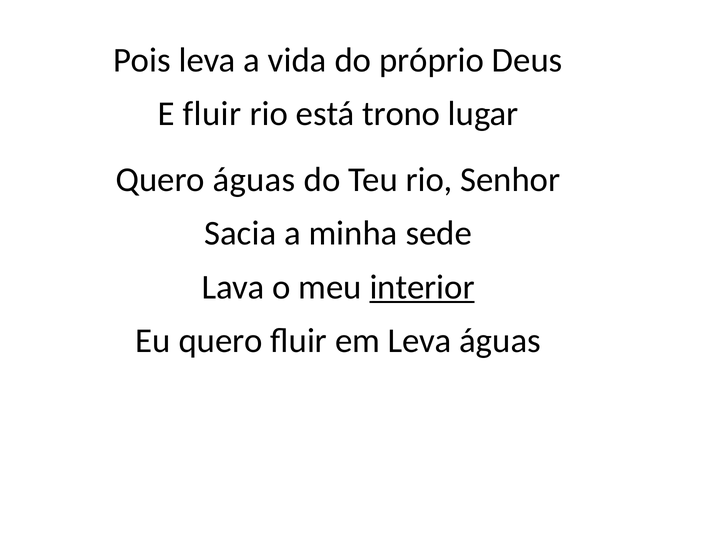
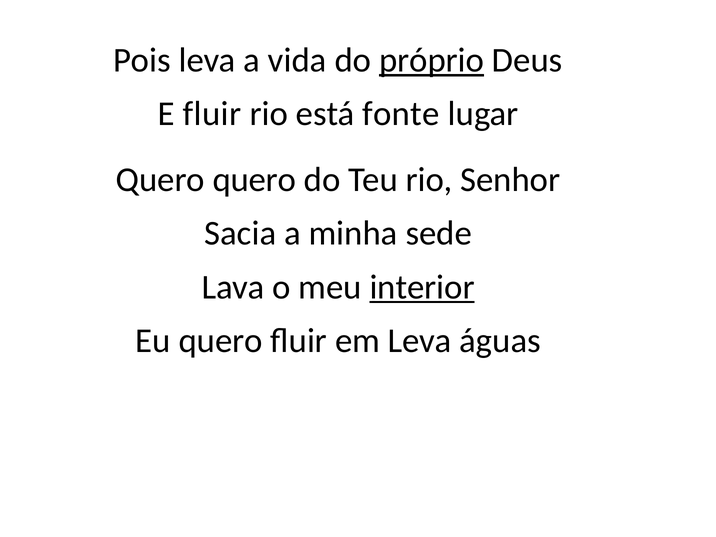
próprio underline: none -> present
trono: trono -> fonte
Quero águas: águas -> quero
